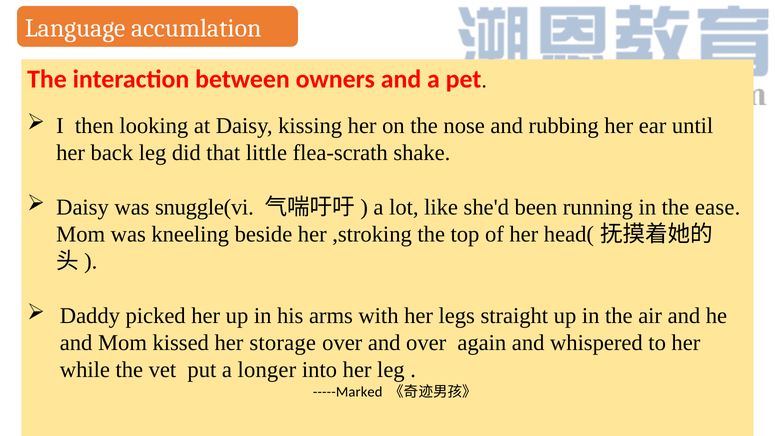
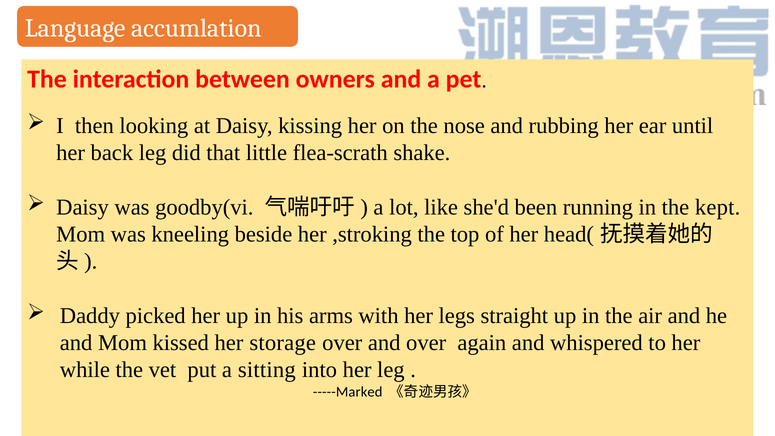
snuggle(vi: snuggle(vi -> goodby(vi
ease: ease -> kept
longer: longer -> sitting
